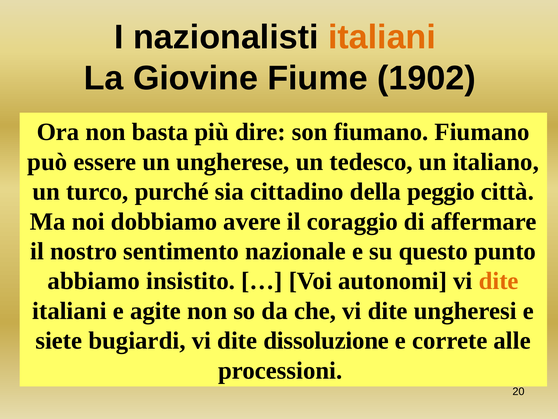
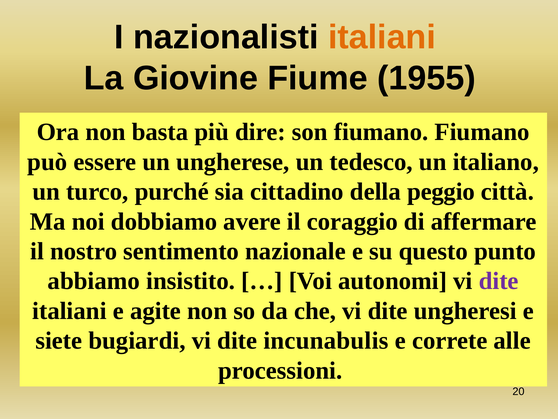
1902: 1902 -> 1955
dite at (499, 281) colour: orange -> purple
dissoluzione: dissoluzione -> incunabulis
